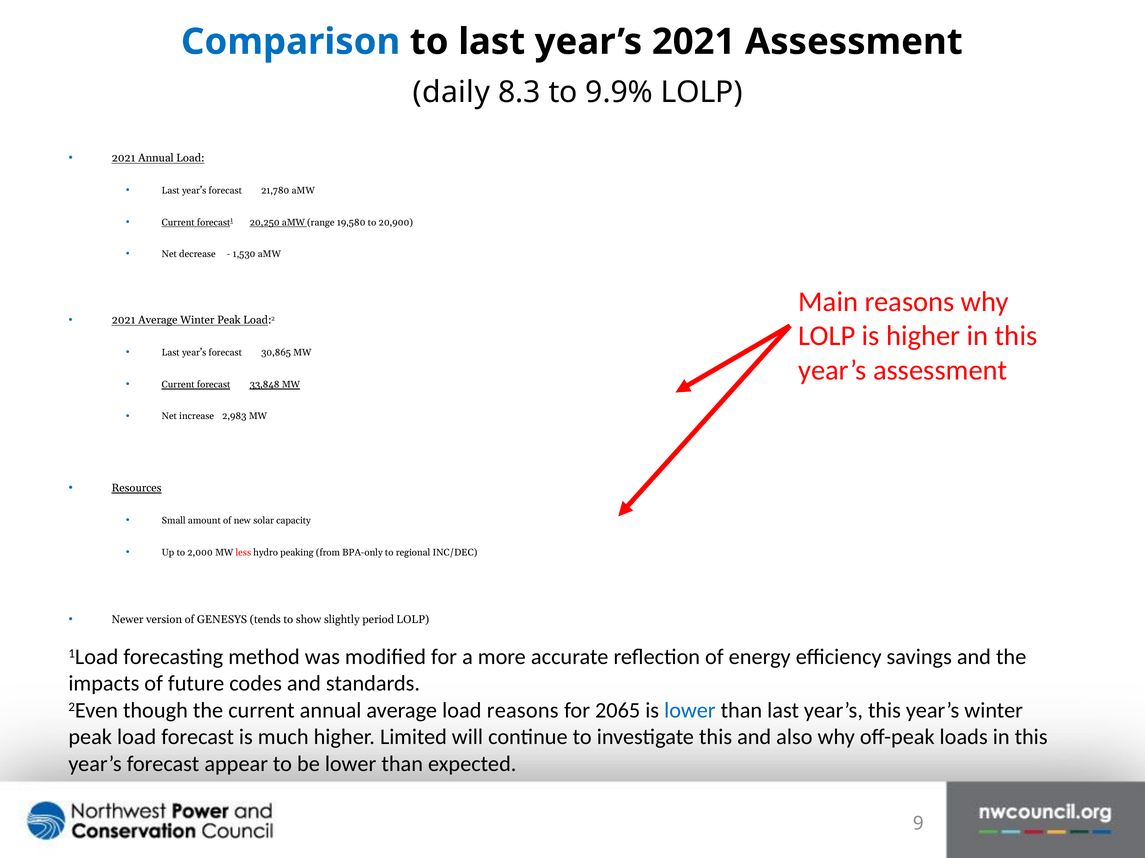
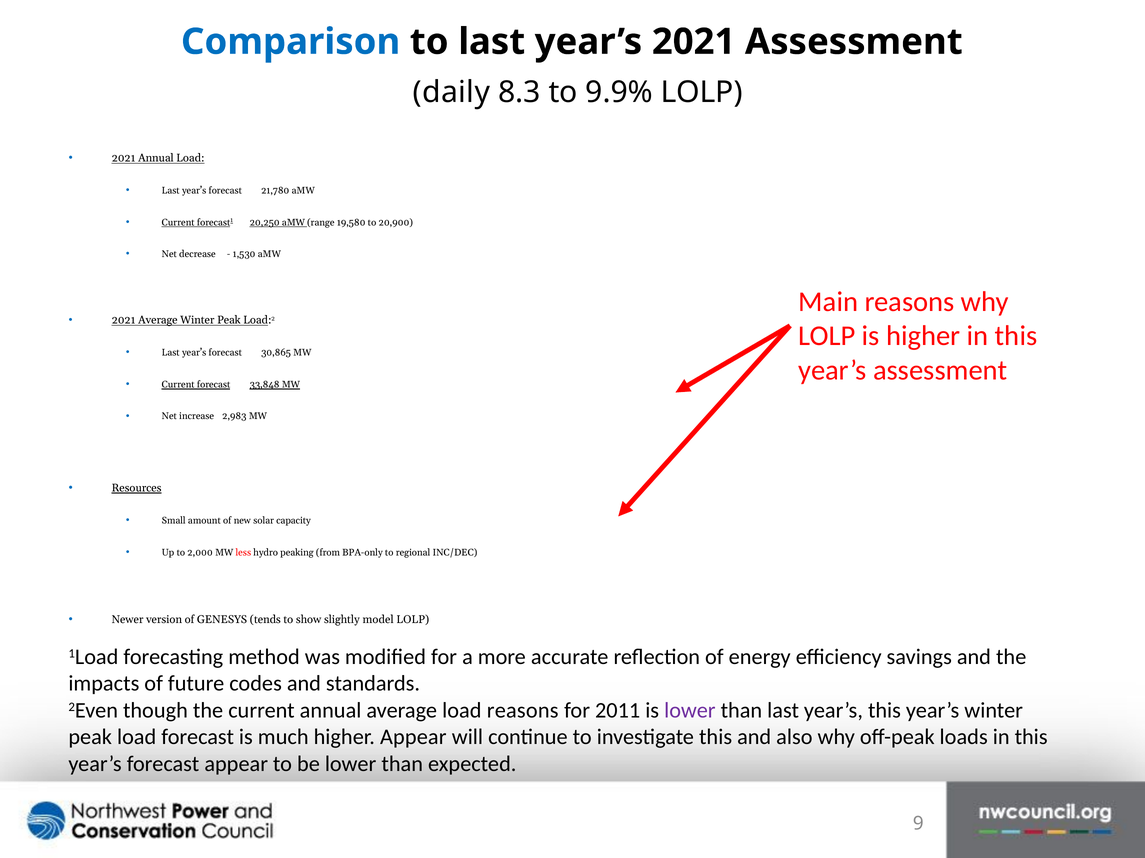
period: period -> model
2065: 2065 -> 2011
lower at (690, 711) colour: blue -> purple
higher Limited: Limited -> Appear
